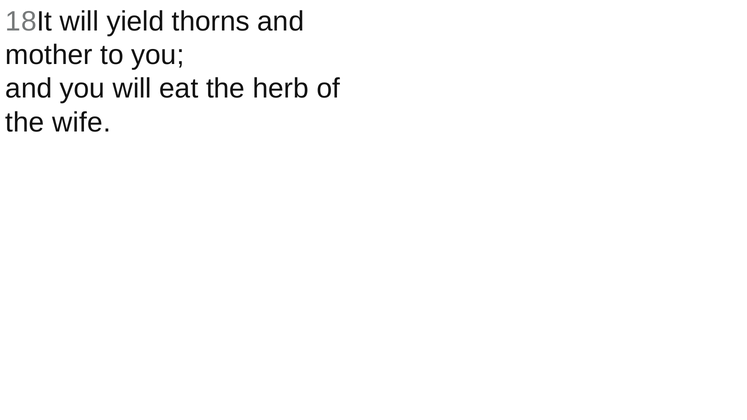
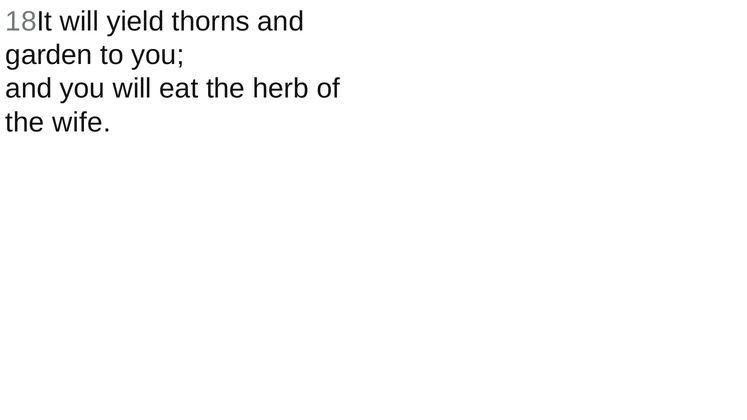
mother: mother -> garden
